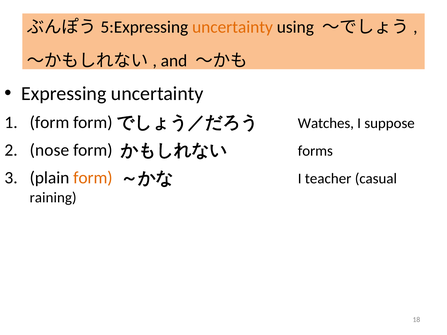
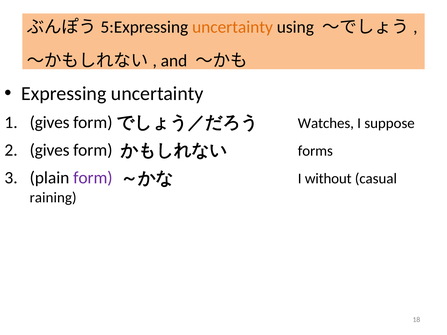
form at (49, 122): form -> gives
nose at (49, 150): nose -> gives
form at (93, 178) colour: orange -> purple
teacher: teacher -> without
